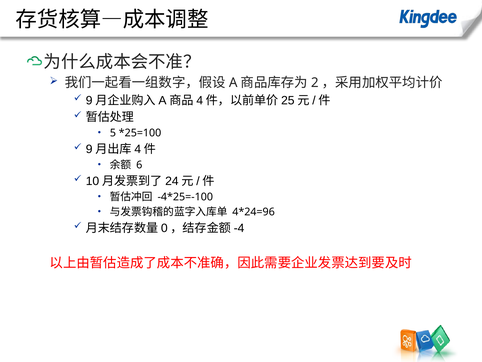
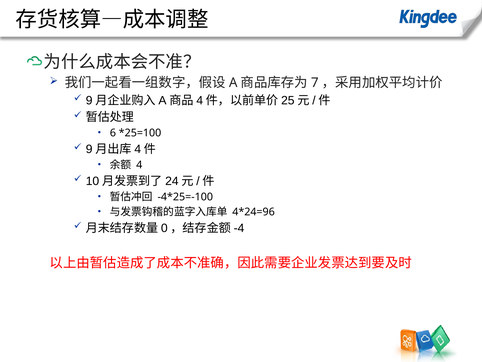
2: 2 -> 7
5: 5 -> 6
6: 6 -> 4
